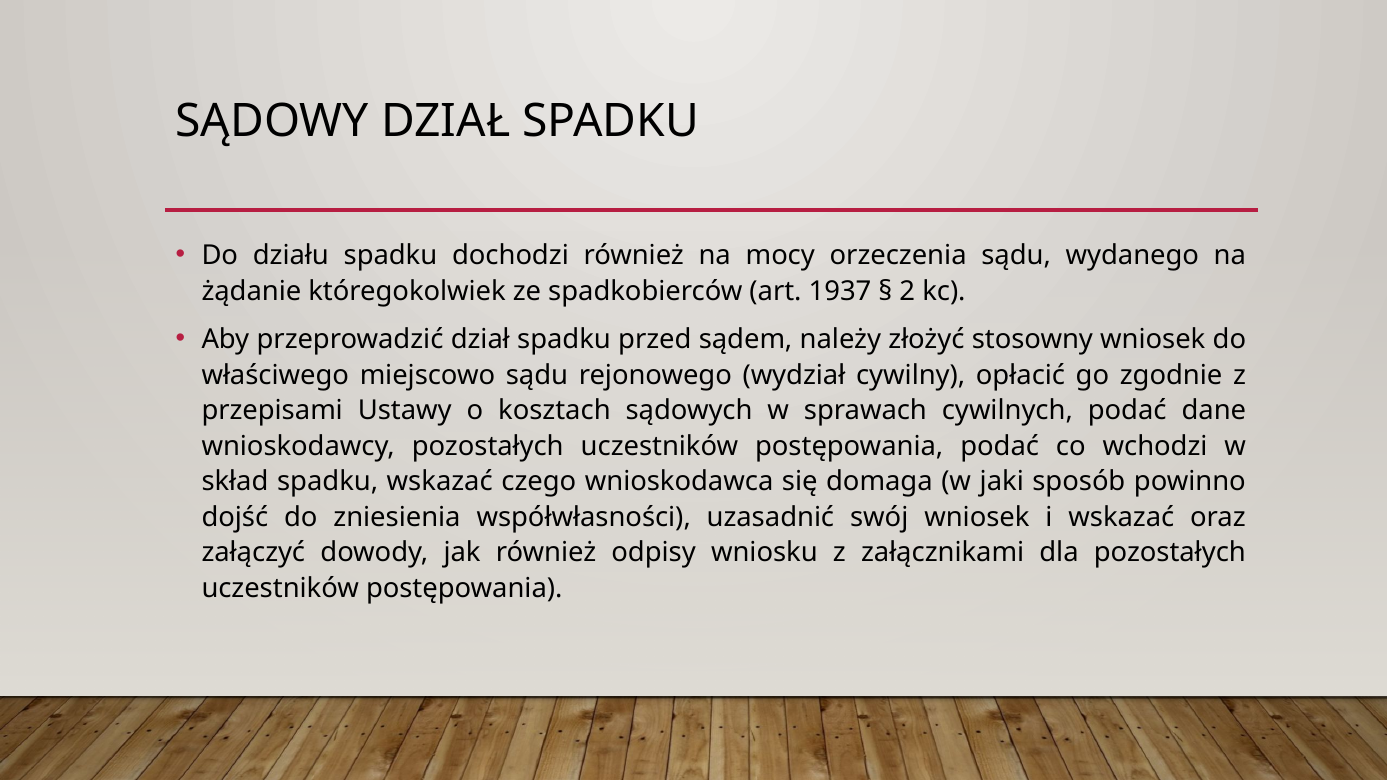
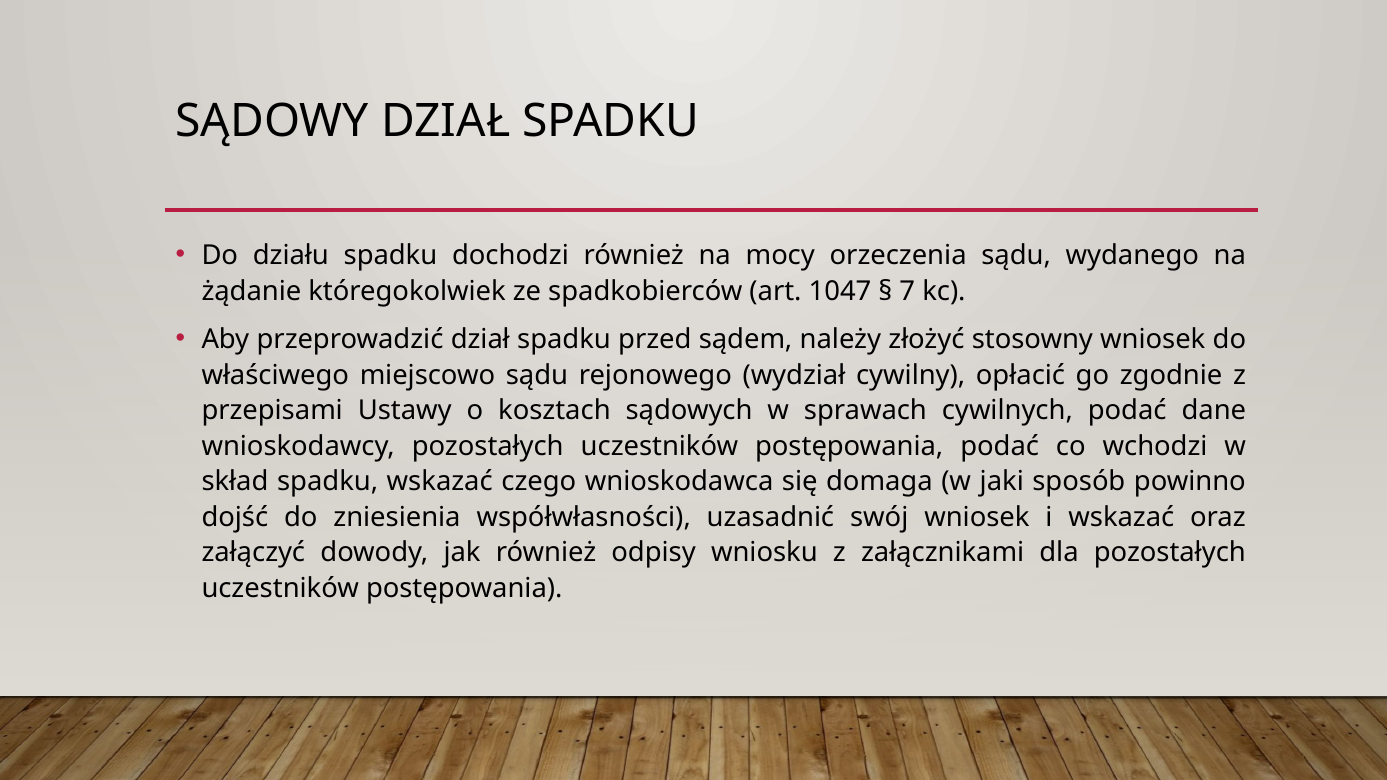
1937: 1937 -> 1047
2: 2 -> 7
